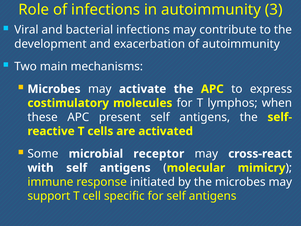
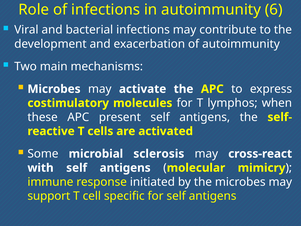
3: 3 -> 6
receptor: receptor -> sclerosis
